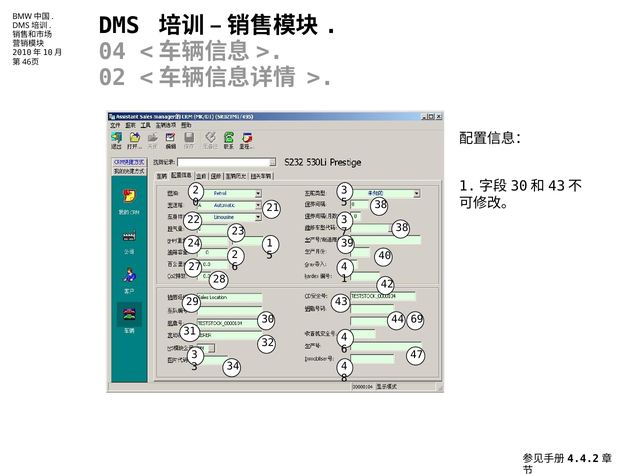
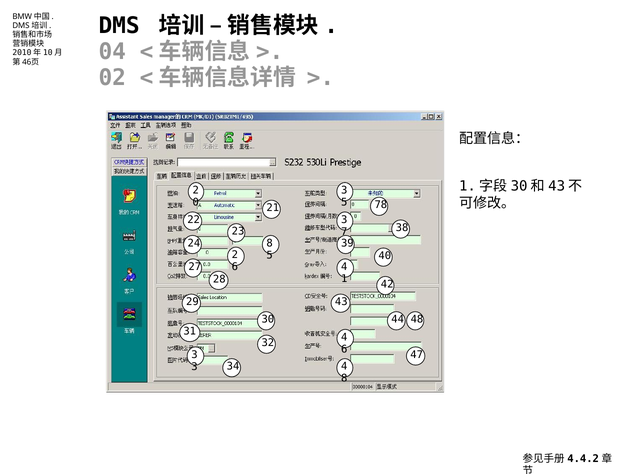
5 38: 38 -> 78
24 1: 1 -> 8
69: 69 -> 48
